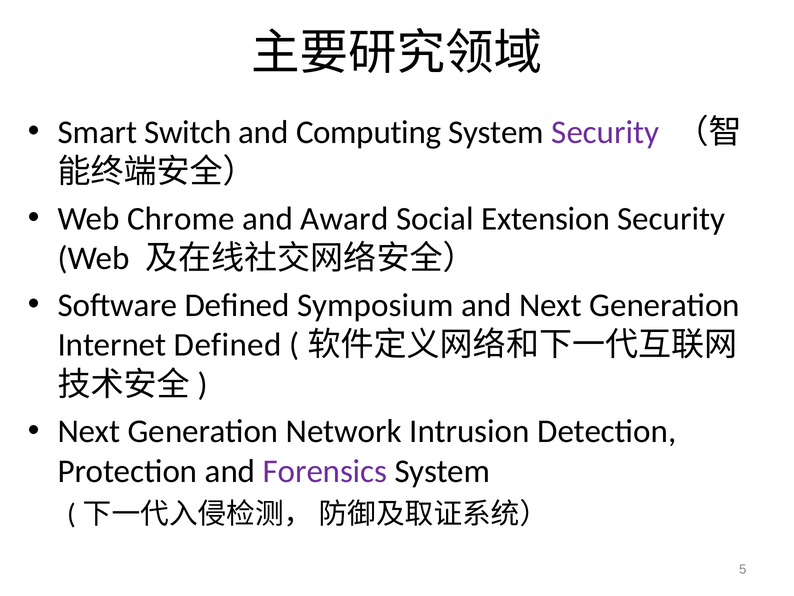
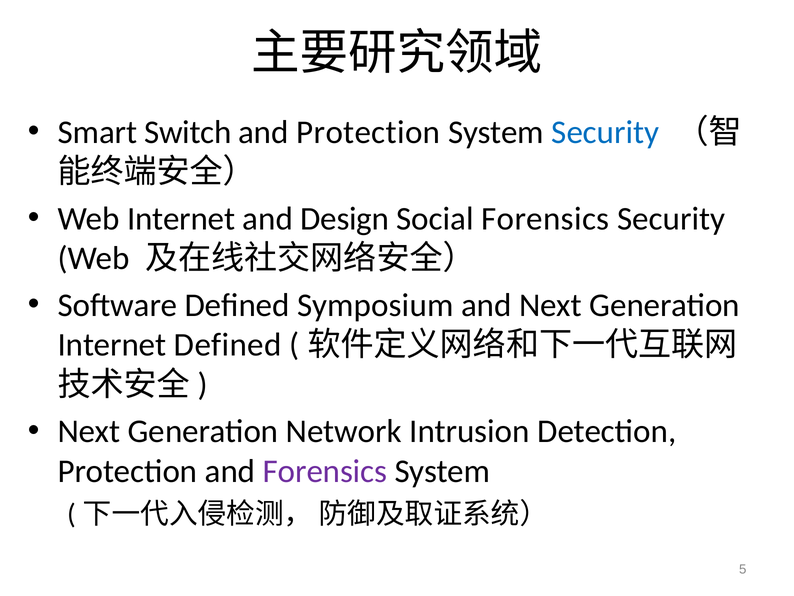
and Computing: Computing -> Protection
Security at (605, 132) colour: purple -> blue
Web Chrome: Chrome -> Internet
Award: Award -> Design
Social Extension: Extension -> Forensics
